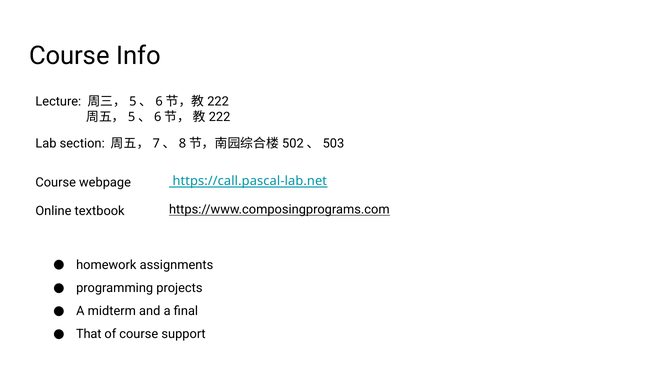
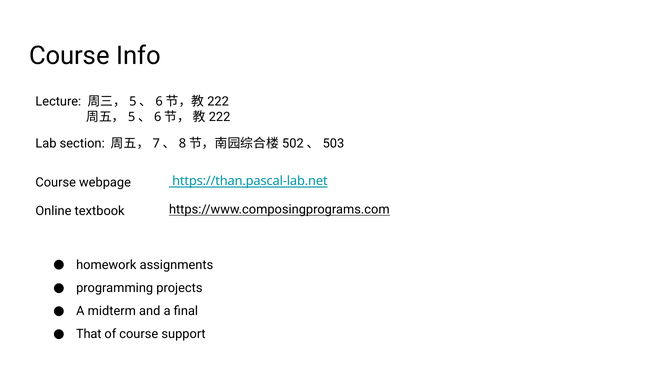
https://call.pascal-lab.net: https://call.pascal-lab.net -> https://than.pascal-lab.net
